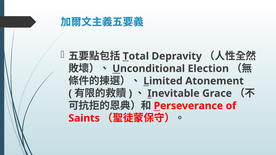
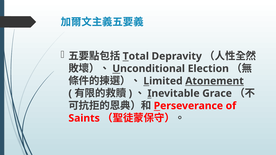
Atonement underline: none -> present
